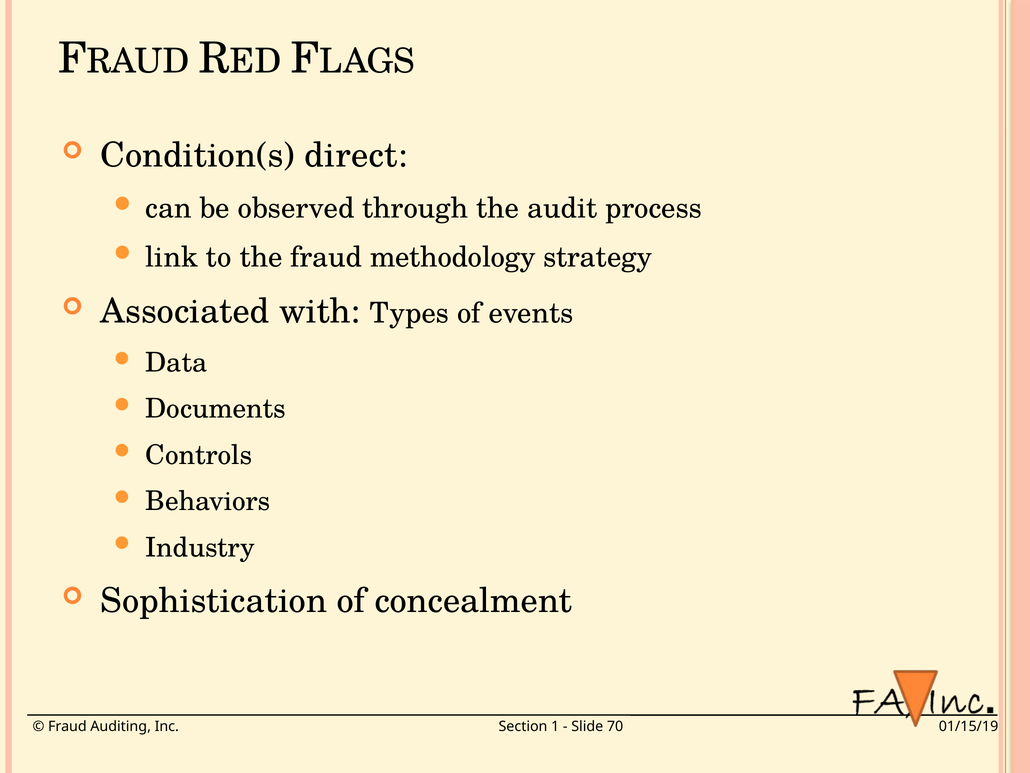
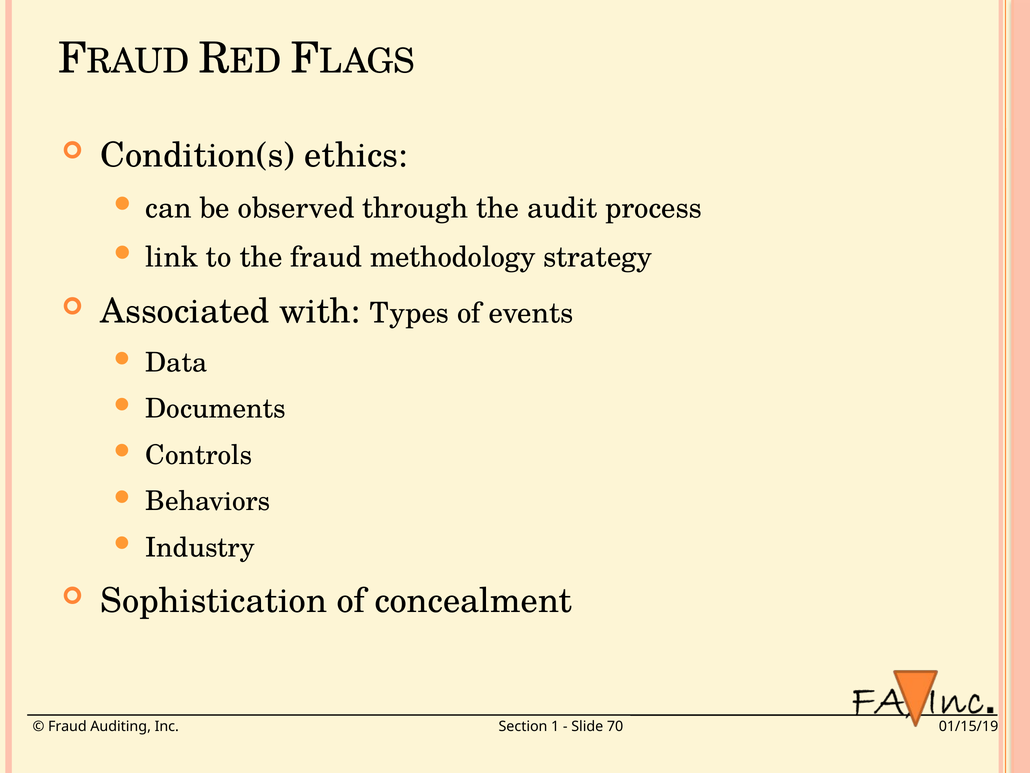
direct: direct -> ethics
